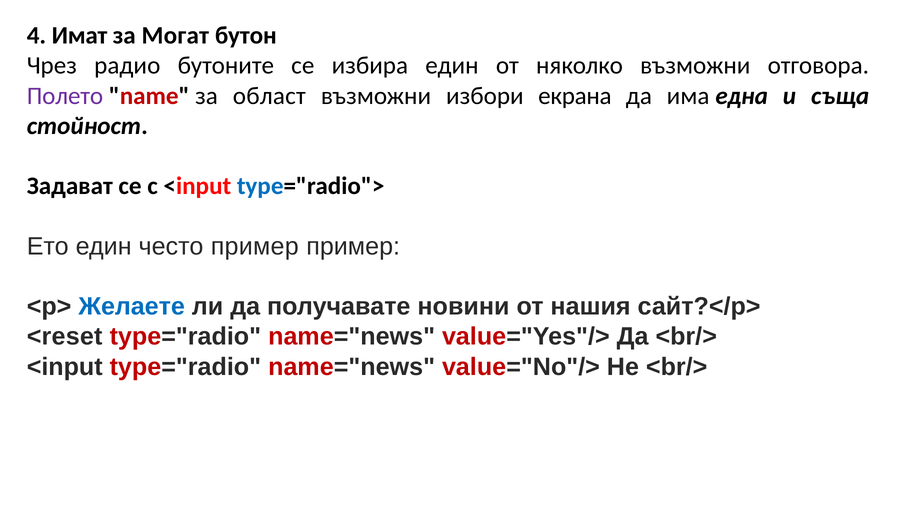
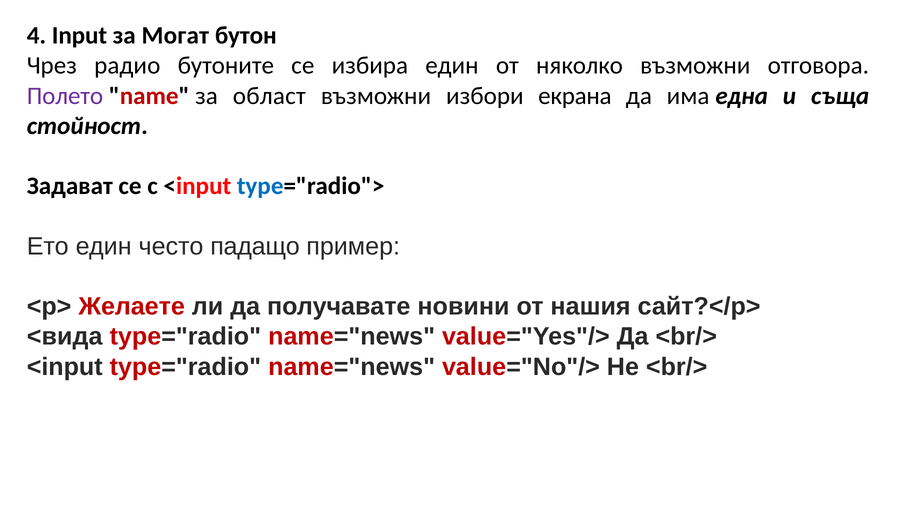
Имат: Имат -> Input
често пример: пример -> падащо
Желаете colour: blue -> red
<reset: <reset -> <вида
